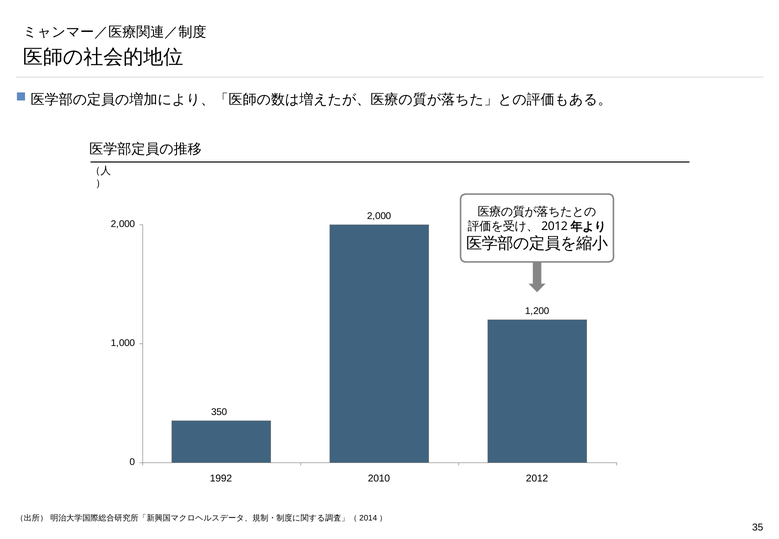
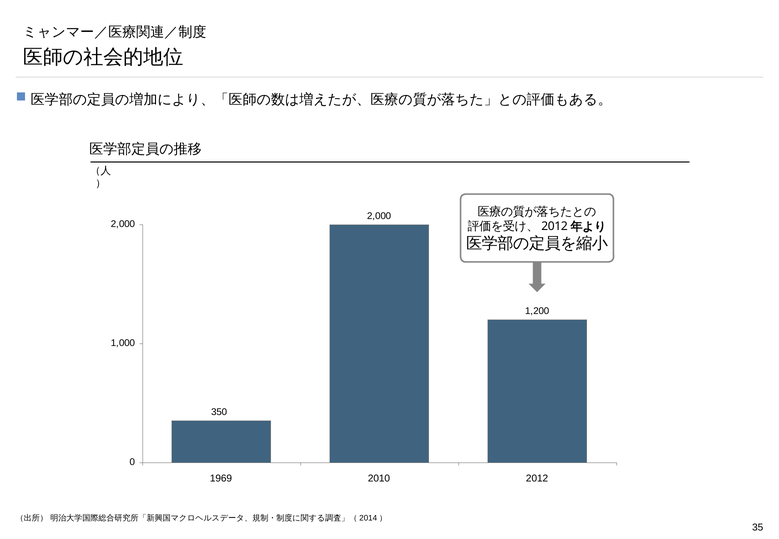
1992: 1992 -> 1969
